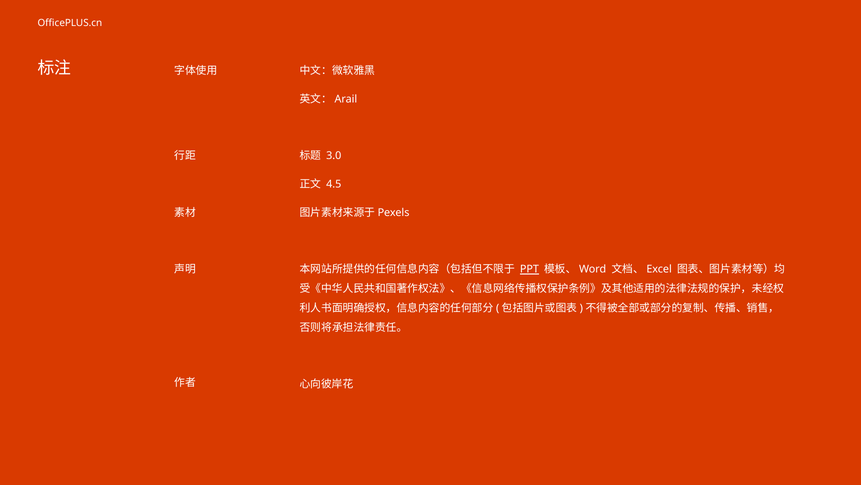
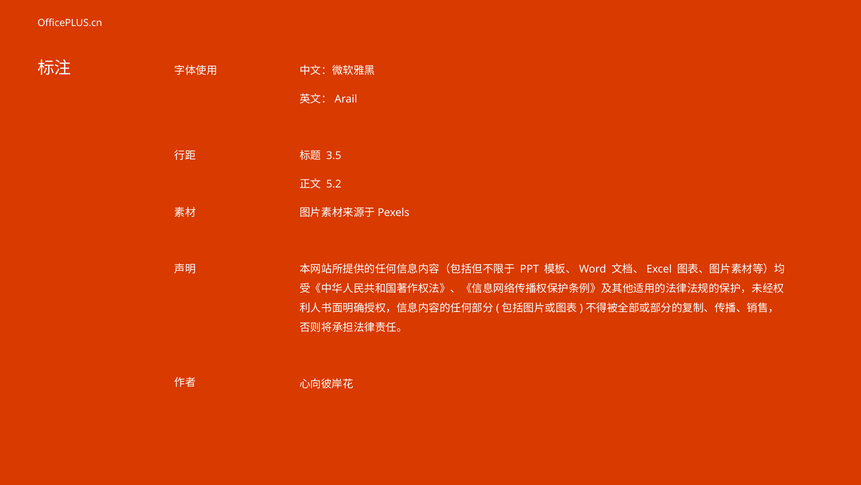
3.0: 3.0 -> 3.5
4.5: 4.5 -> 5.2
PPT underline: present -> none
